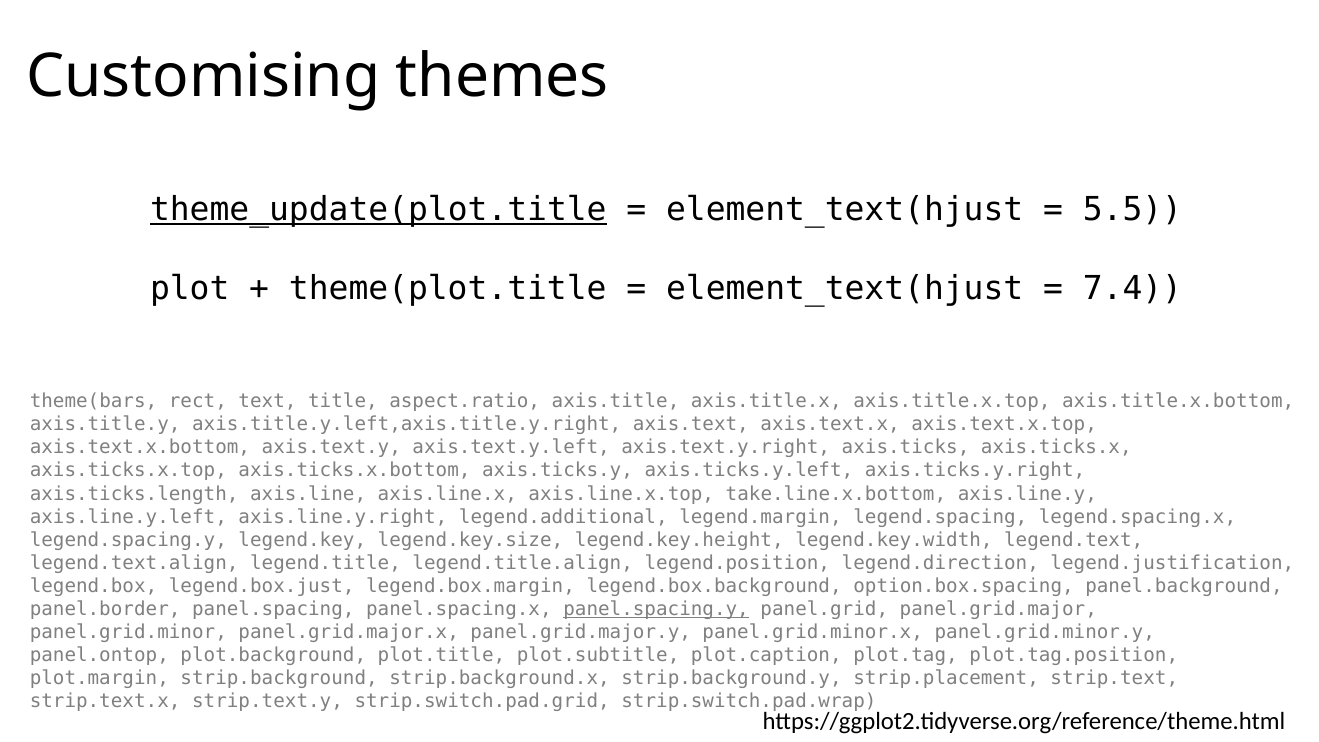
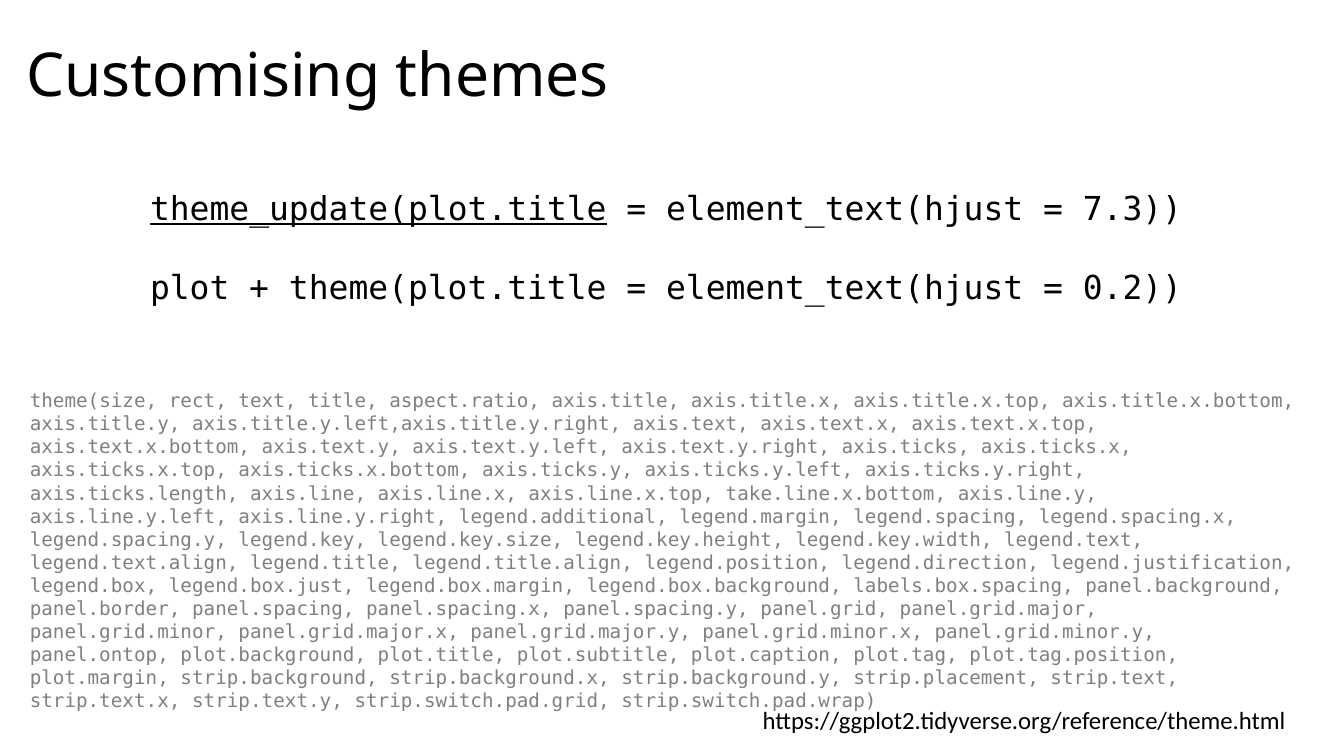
5.5: 5.5 -> 7.3
7.4: 7.4 -> 0.2
theme(bars: theme(bars -> theme(size
option.box.spacing: option.box.spacing -> labels.box.spacing
panel.spacing.y underline: present -> none
